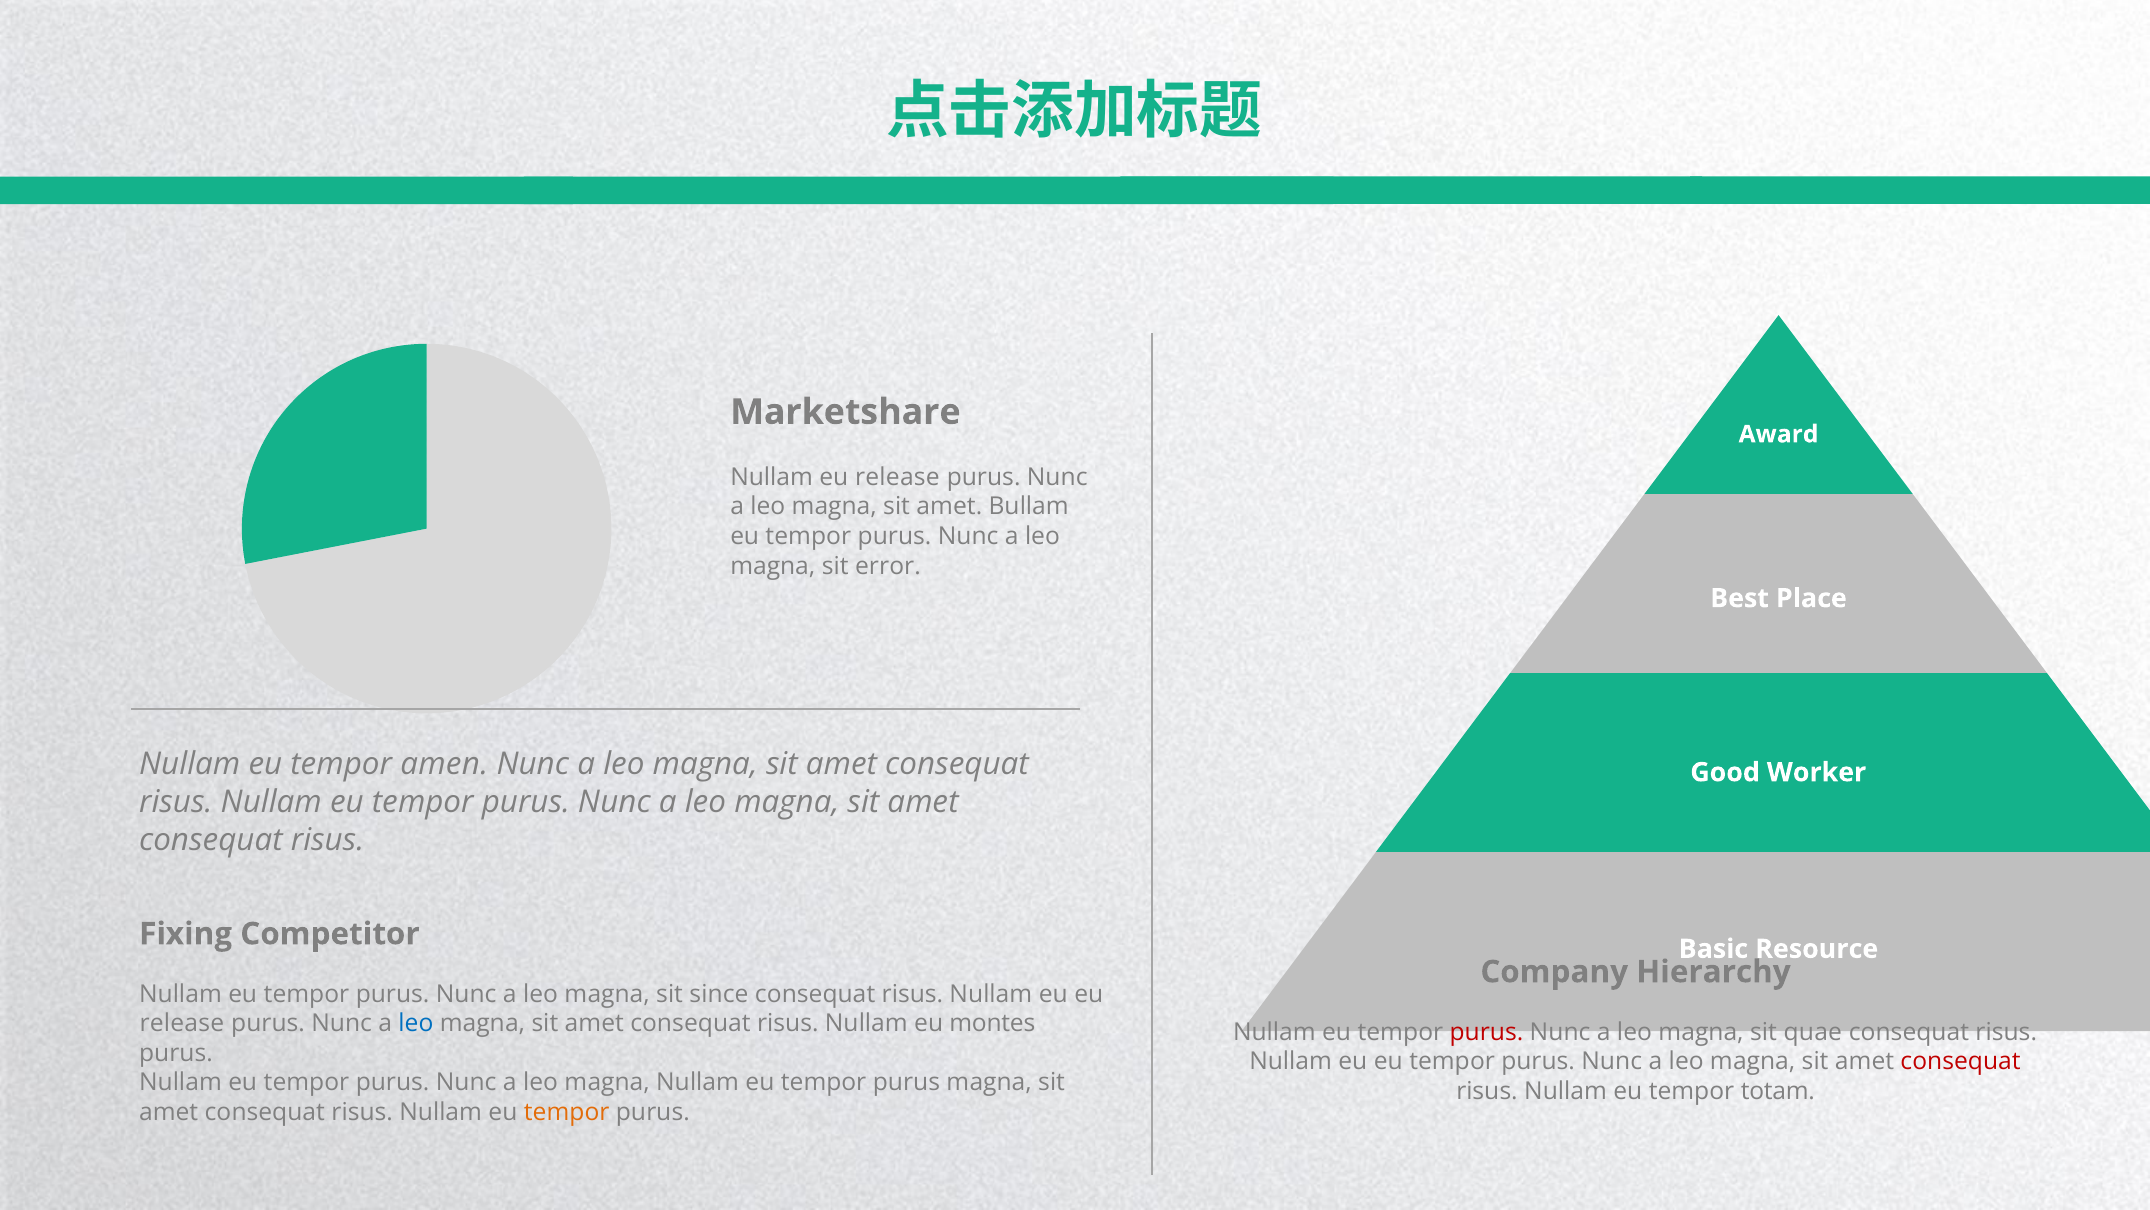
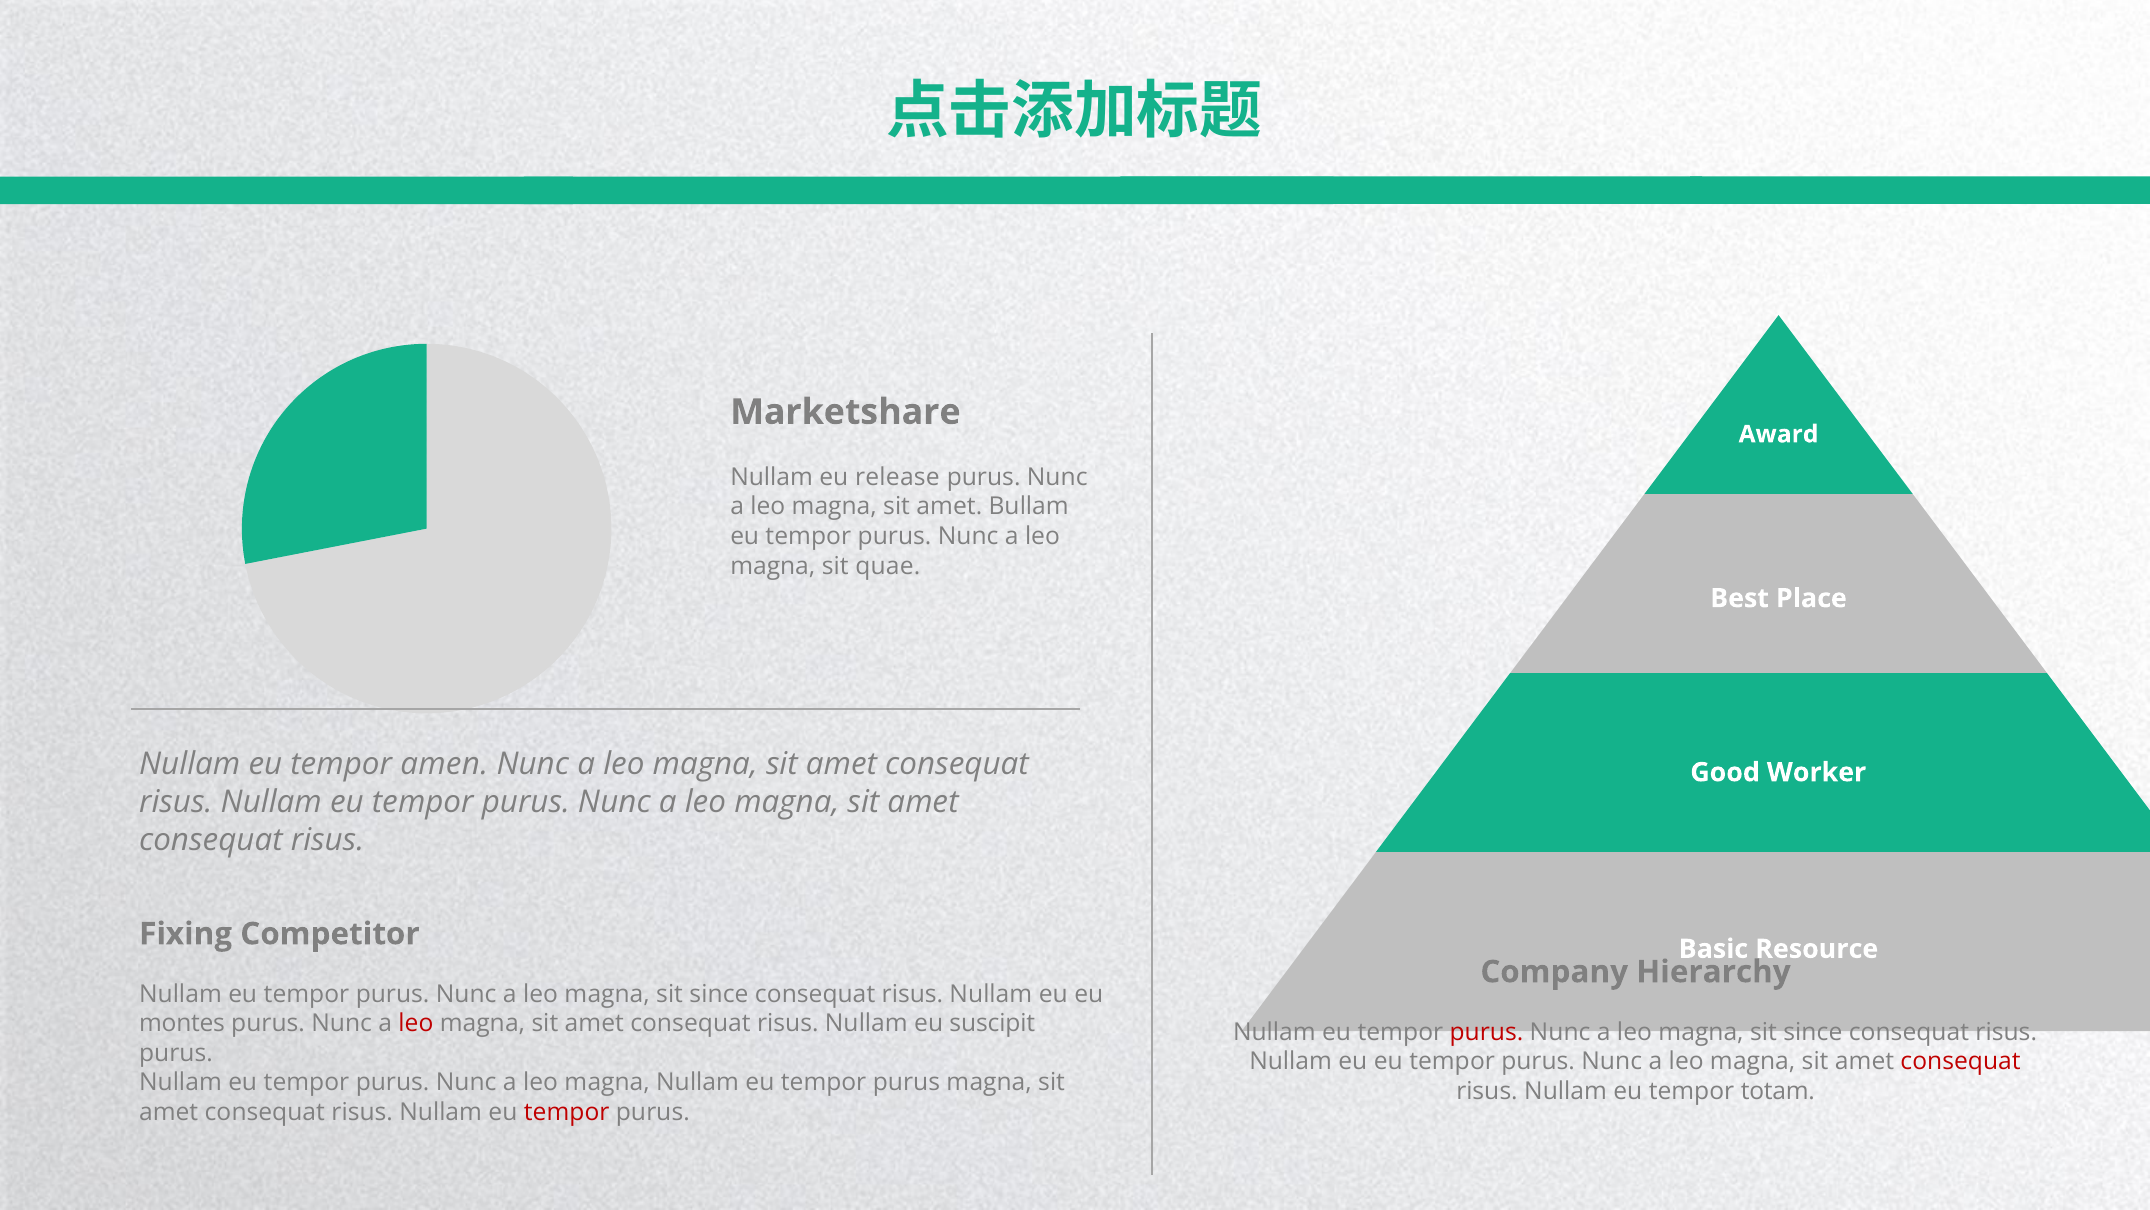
error: error -> quae
release at (182, 1023): release -> montes
leo at (416, 1023) colour: blue -> red
montes: montes -> suscipit
quae at (1813, 1032): quae -> since
tempor at (567, 1112) colour: orange -> red
